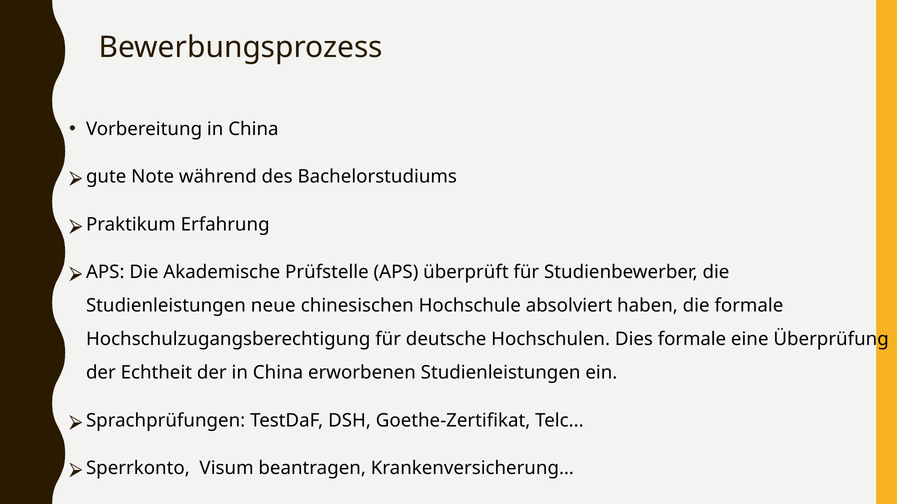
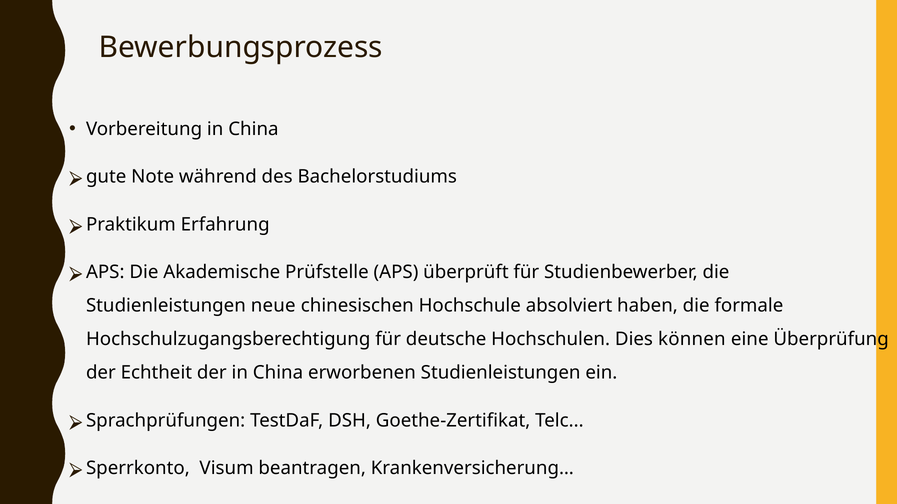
Dies formale: formale -> können
